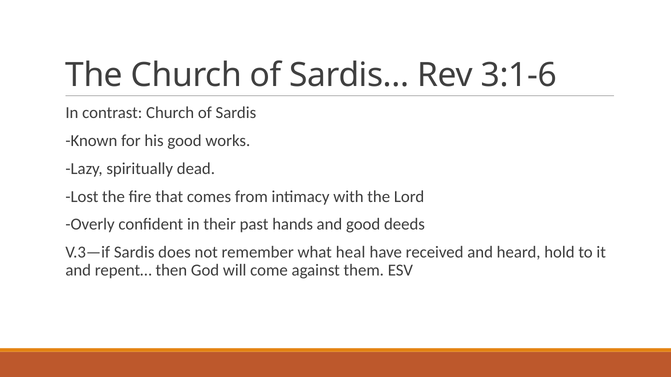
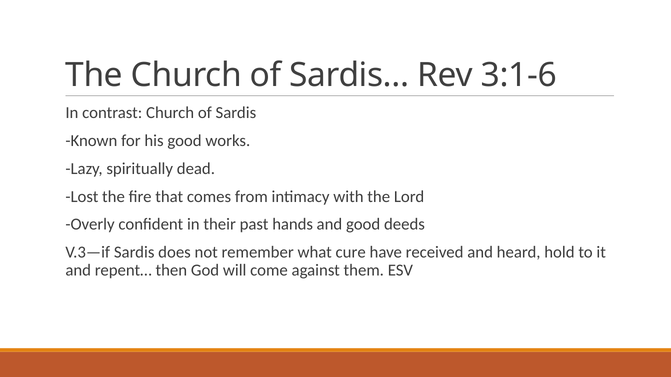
heal: heal -> cure
